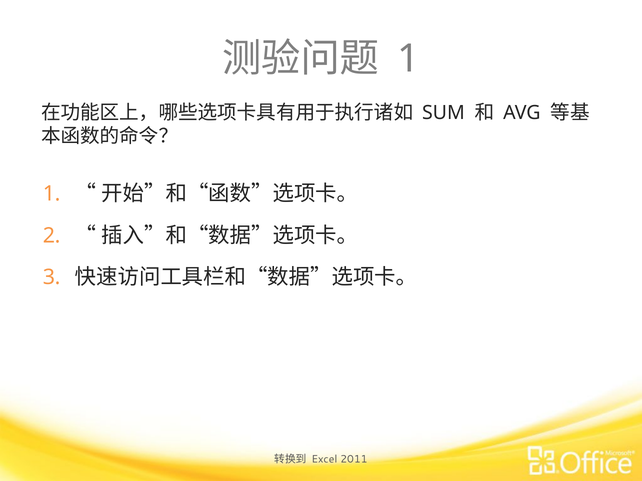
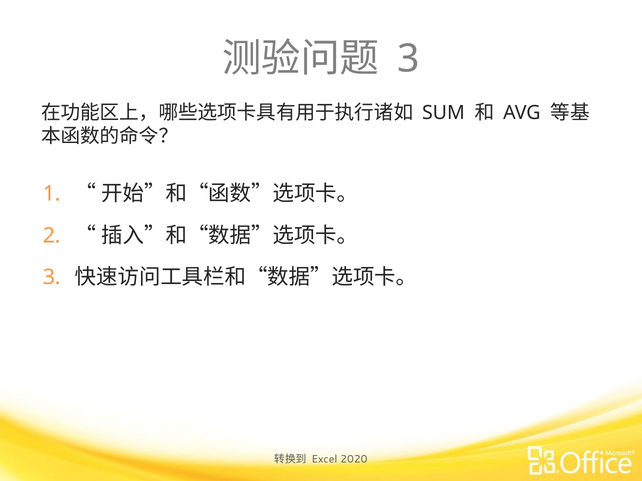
1 at (409, 59): 1 -> 3
2011: 2011 -> 2020
